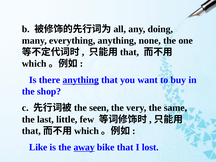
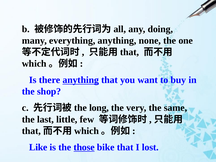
seen: seen -> long
away: away -> those
